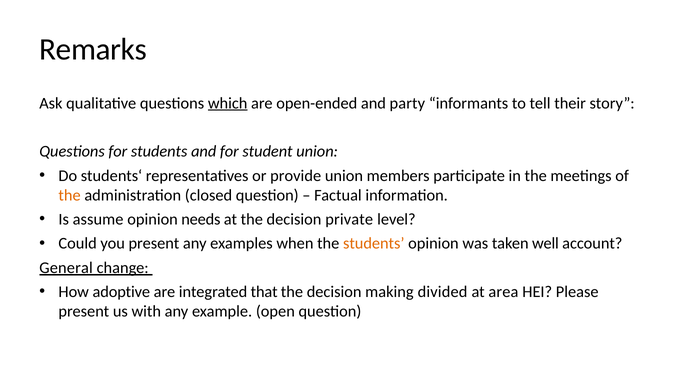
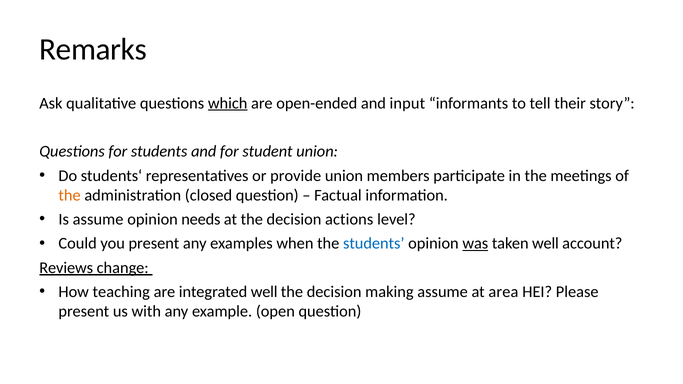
party: party -> input
private: private -> actions
students at (374, 244) colour: orange -> blue
was underline: none -> present
General: General -> Reviews
adoptive: adoptive -> teaching
integrated that: that -> well
making divided: divided -> assume
